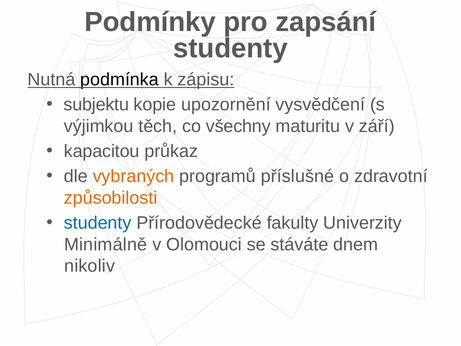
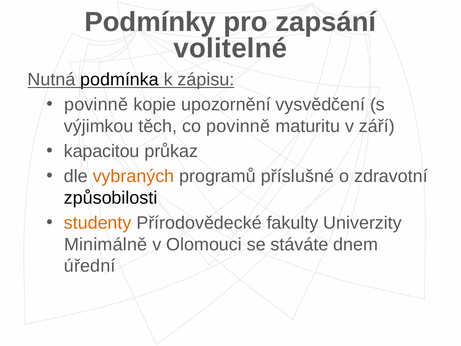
studenty at (230, 48): studenty -> volitelné
subjektu at (96, 105): subjektu -> povinně
co všechny: všechny -> povinně
způsobilosti colour: orange -> black
studenty at (98, 223) colour: blue -> orange
nikoliv: nikoliv -> úřední
